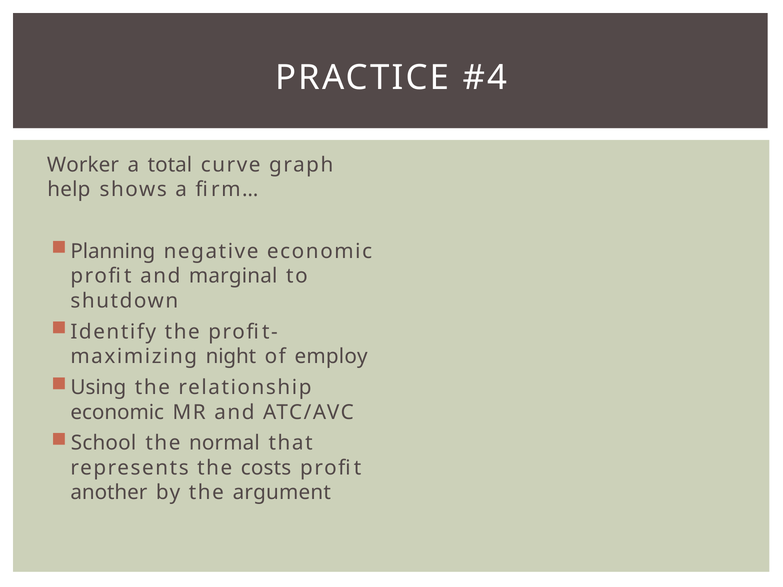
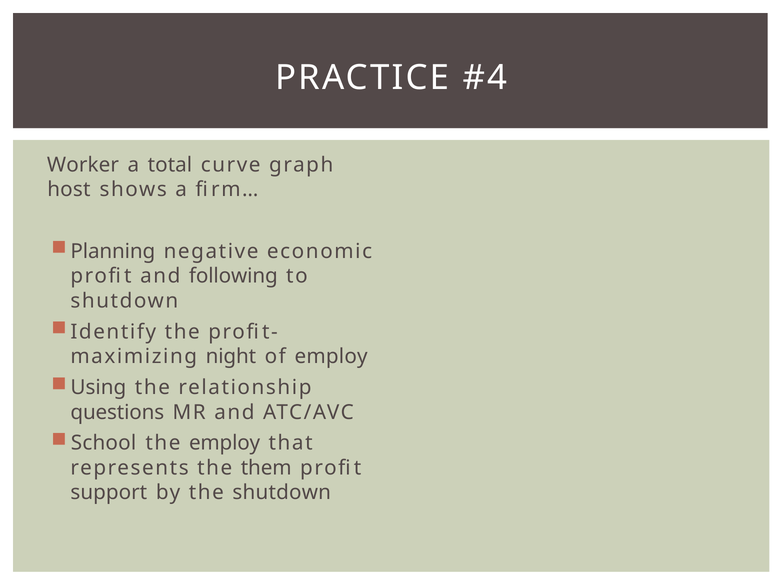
help: help -> host
marginal: marginal -> following
economic at (117, 412): economic -> questions
the normal: normal -> employ
costs: costs -> them
another: another -> support
the argument: argument -> shutdown
